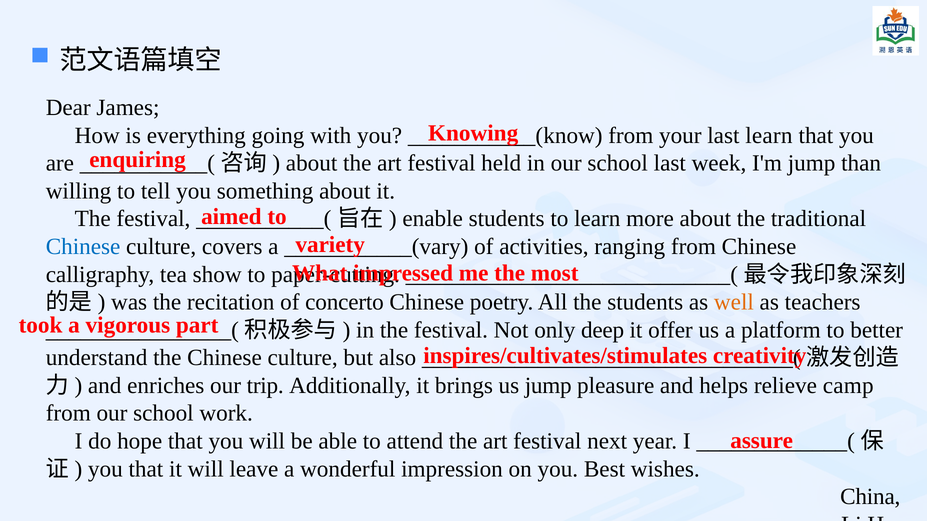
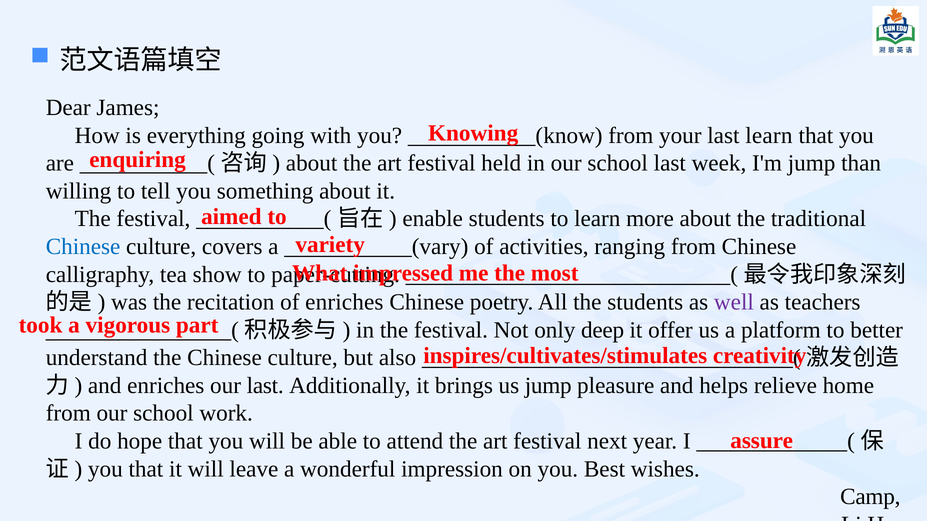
of concerto: concerto -> enriches
well colour: orange -> purple
our trip: trip -> last
camp: camp -> home
China: China -> Camp
